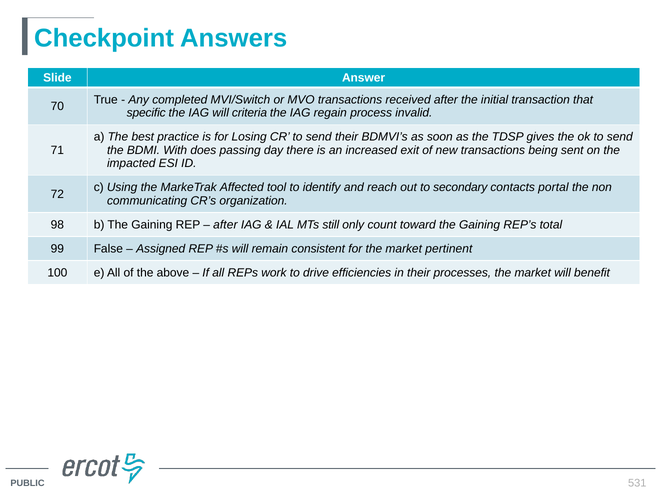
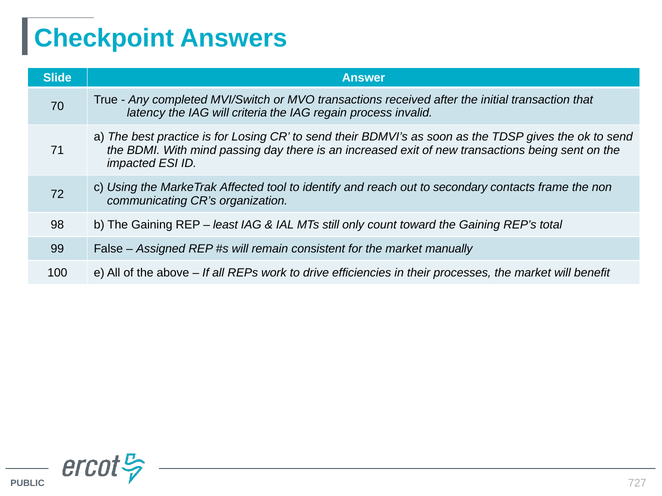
specific: specific -> latency
does: does -> mind
portal: portal -> frame
after at (225, 225): after -> least
pertinent: pertinent -> manually
531: 531 -> 727
